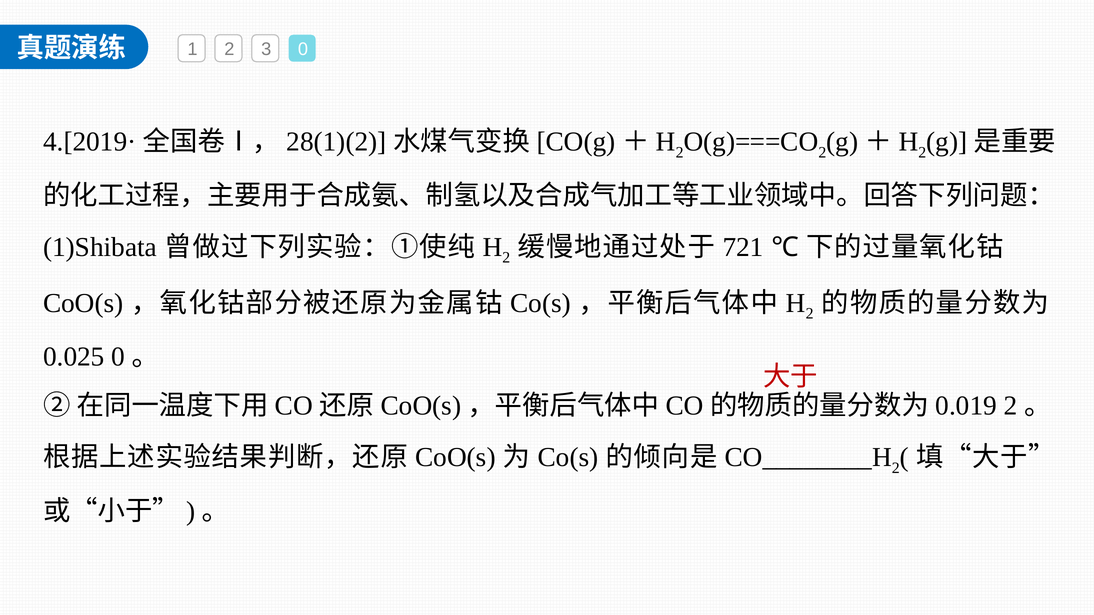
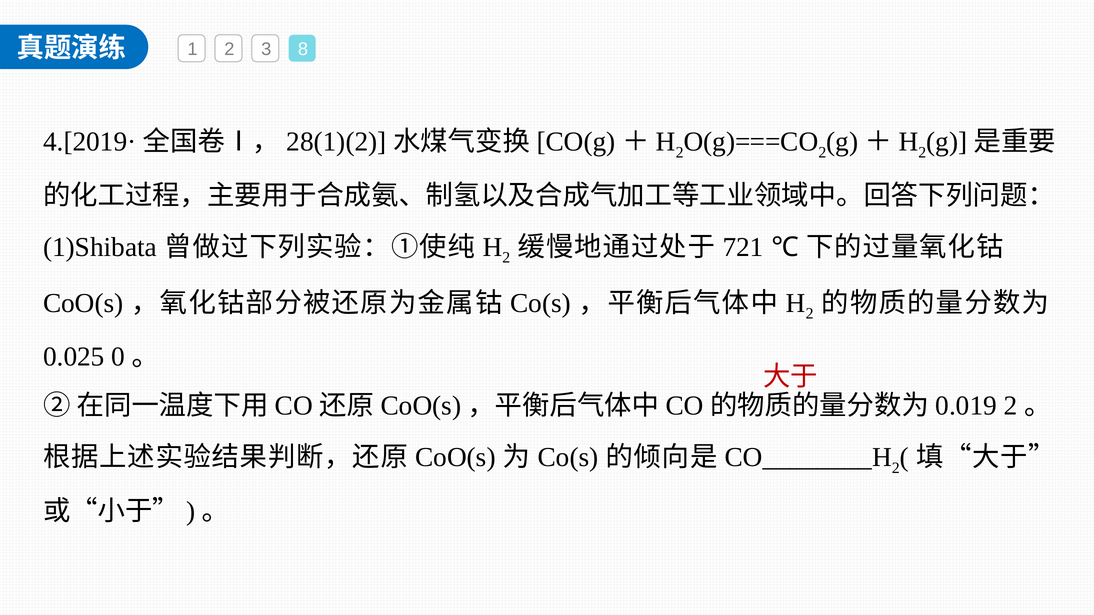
0: 0 -> 8
